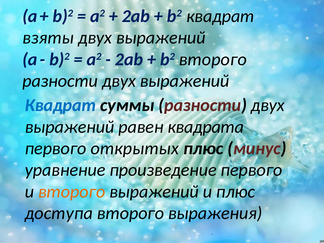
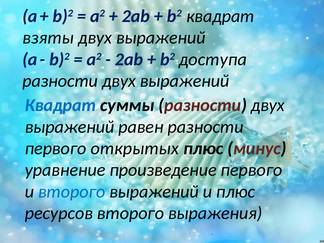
b2 второго: второго -> доступа
равен квадрата: квадрата -> разности
второго at (72, 192) colour: orange -> blue
доступа: доступа -> ресурсов
